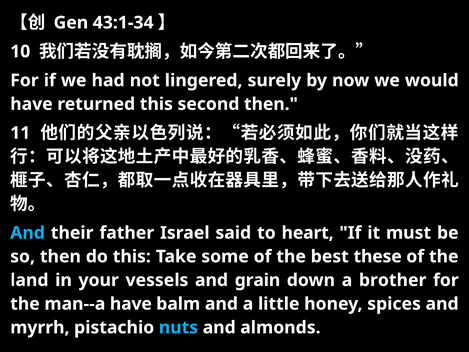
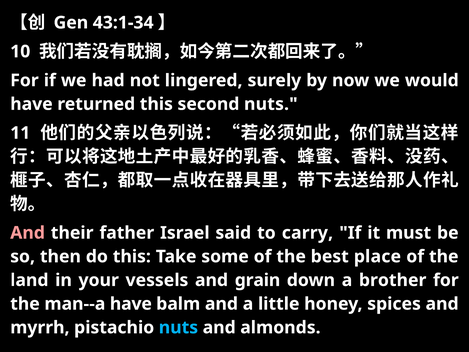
second then: then -> nuts
And at (28, 233) colour: light blue -> pink
heart: heart -> carry
these: these -> place
